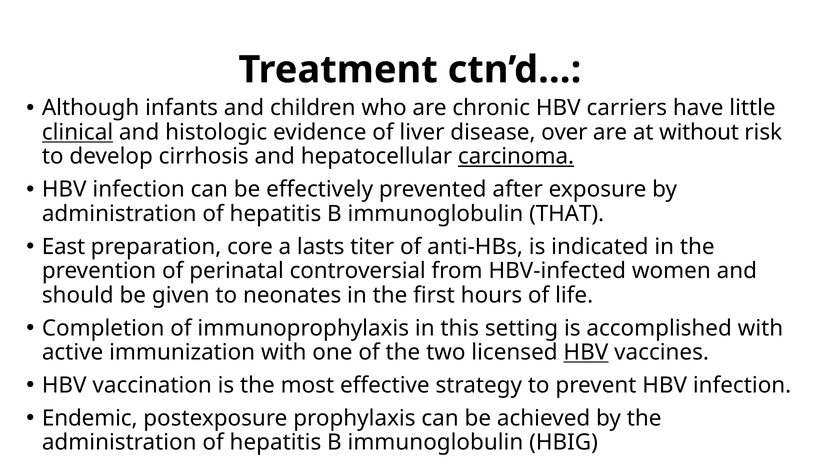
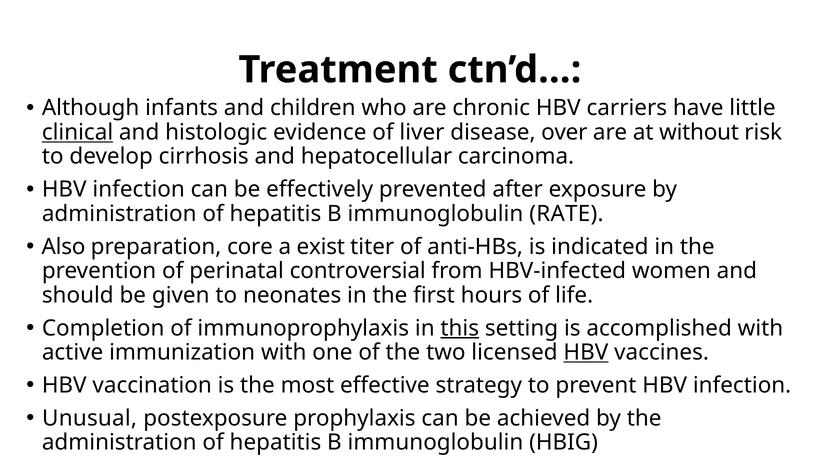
carcinoma underline: present -> none
THAT: THAT -> RATE
East: East -> Also
lasts: lasts -> exist
this underline: none -> present
Endemic: Endemic -> Unusual
